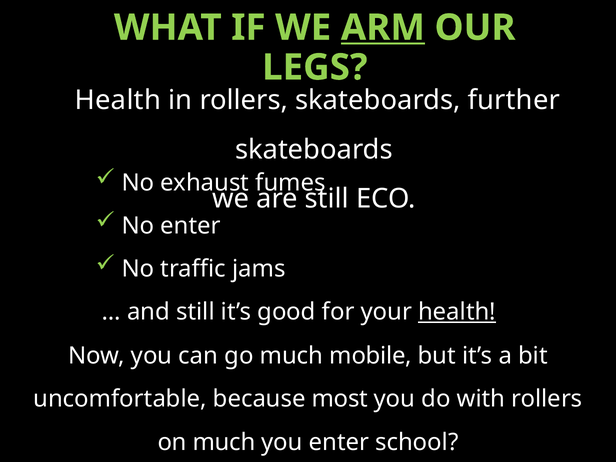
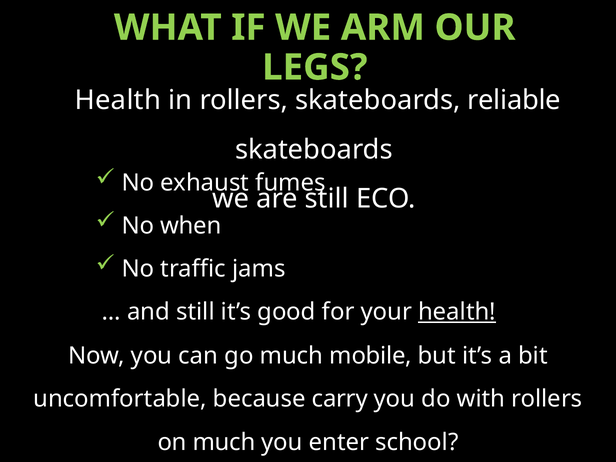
ARM underline: present -> none
further: further -> reliable
No enter: enter -> when
most: most -> carry
